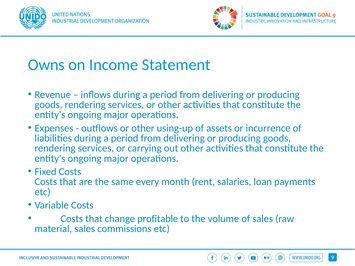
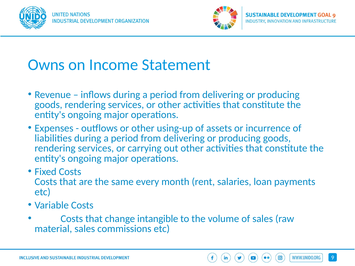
profitable: profitable -> intangible
